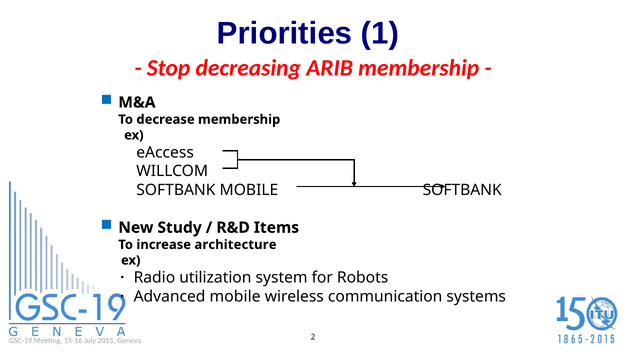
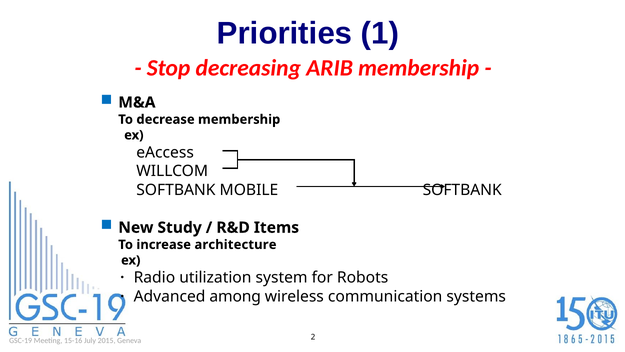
mobile at (235, 296): mobile -> among
